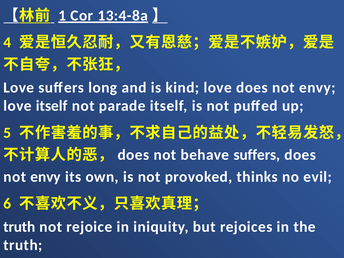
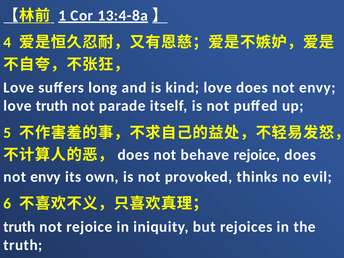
love itself: itself -> truth
behave suffers: suffers -> rejoice
